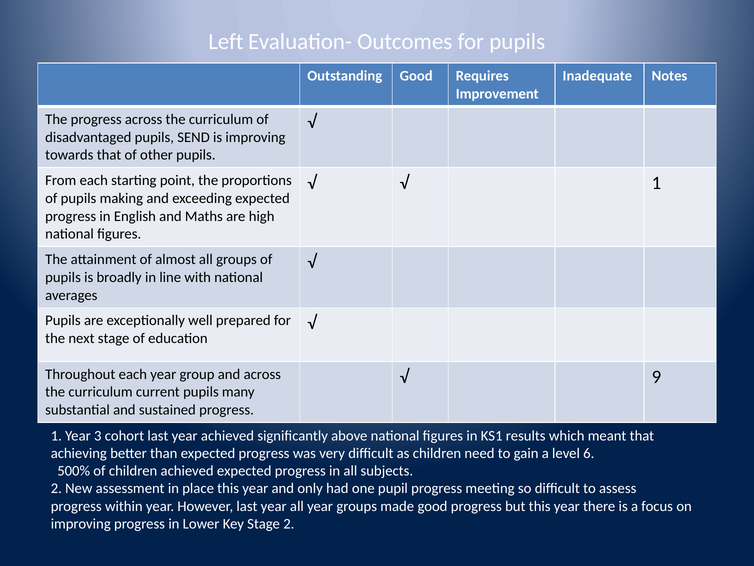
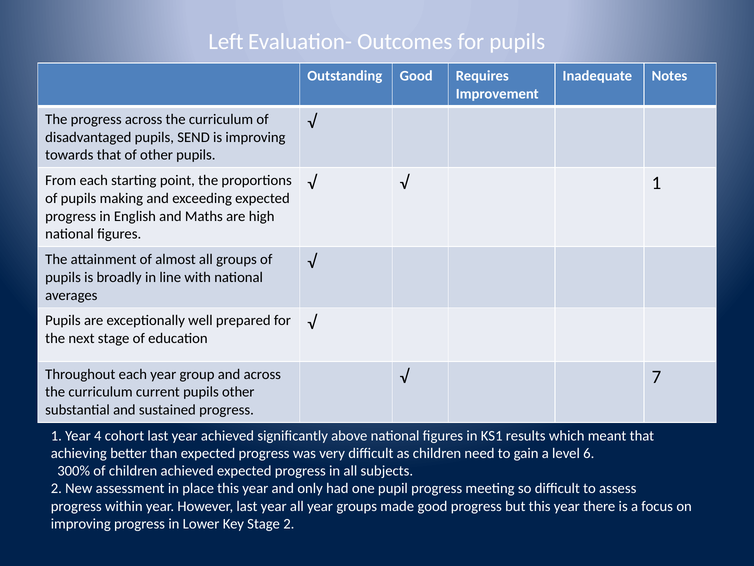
9: 9 -> 7
pupils many: many -> other
3: 3 -> 4
500%: 500% -> 300%
